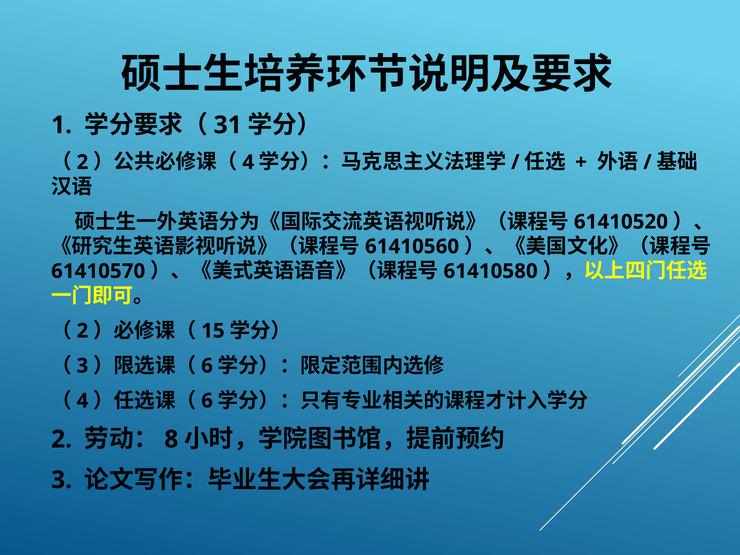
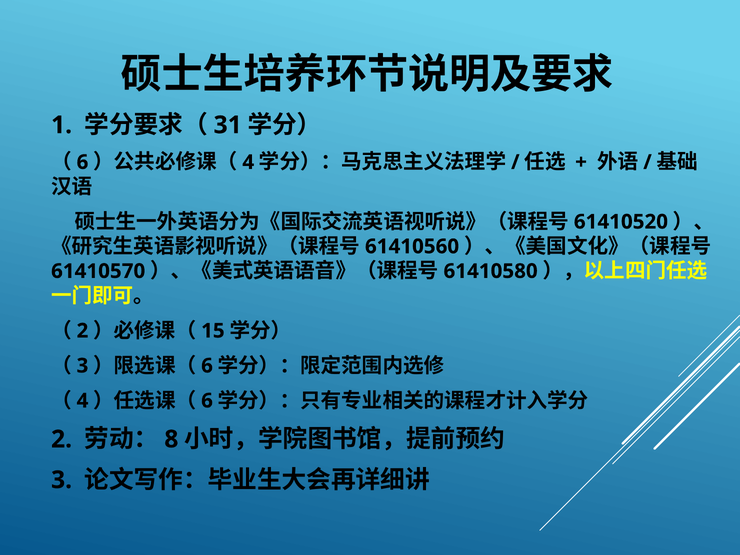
2 at (82, 162): 2 -> 6
